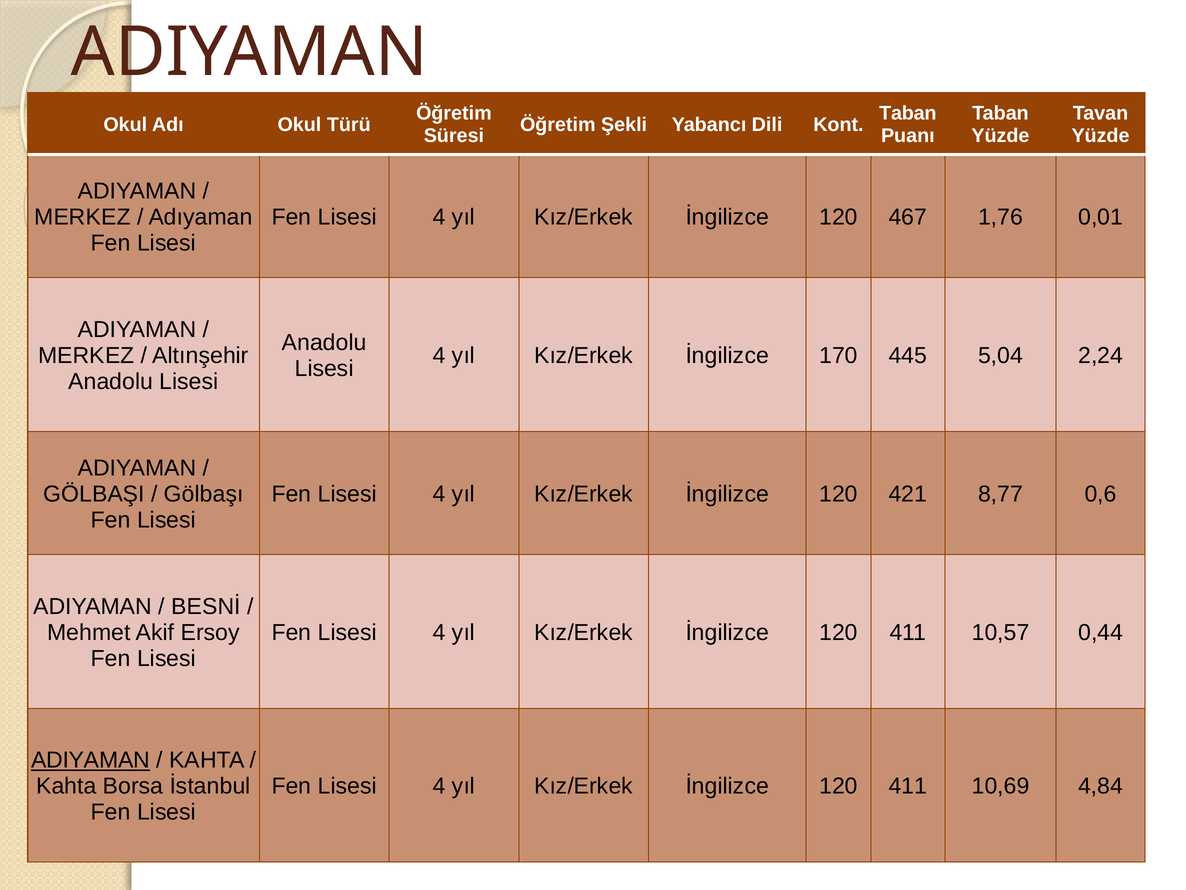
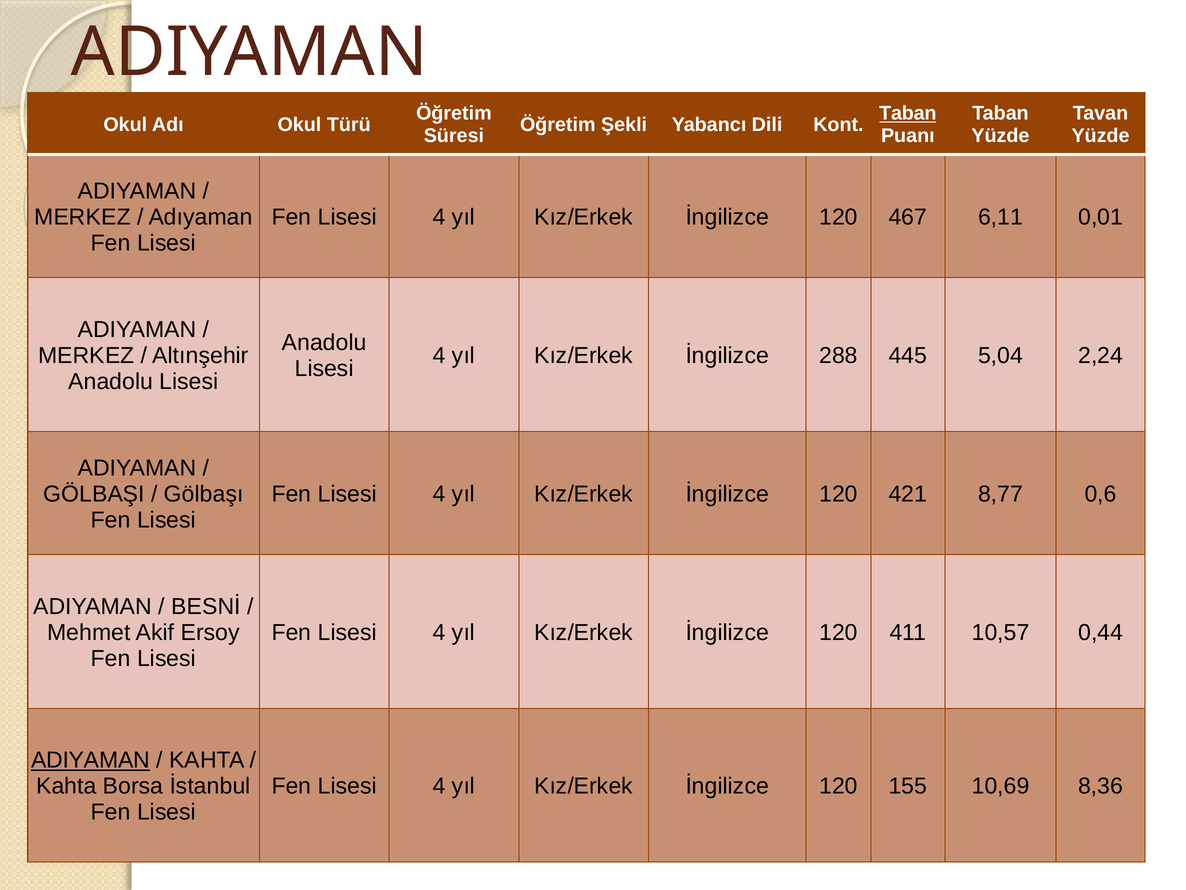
Taban at (908, 113) underline: none -> present
1,76: 1,76 -> 6,11
170: 170 -> 288
411 at (908, 786): 411 -> 155
4,84: 4,84 -> 8,36
